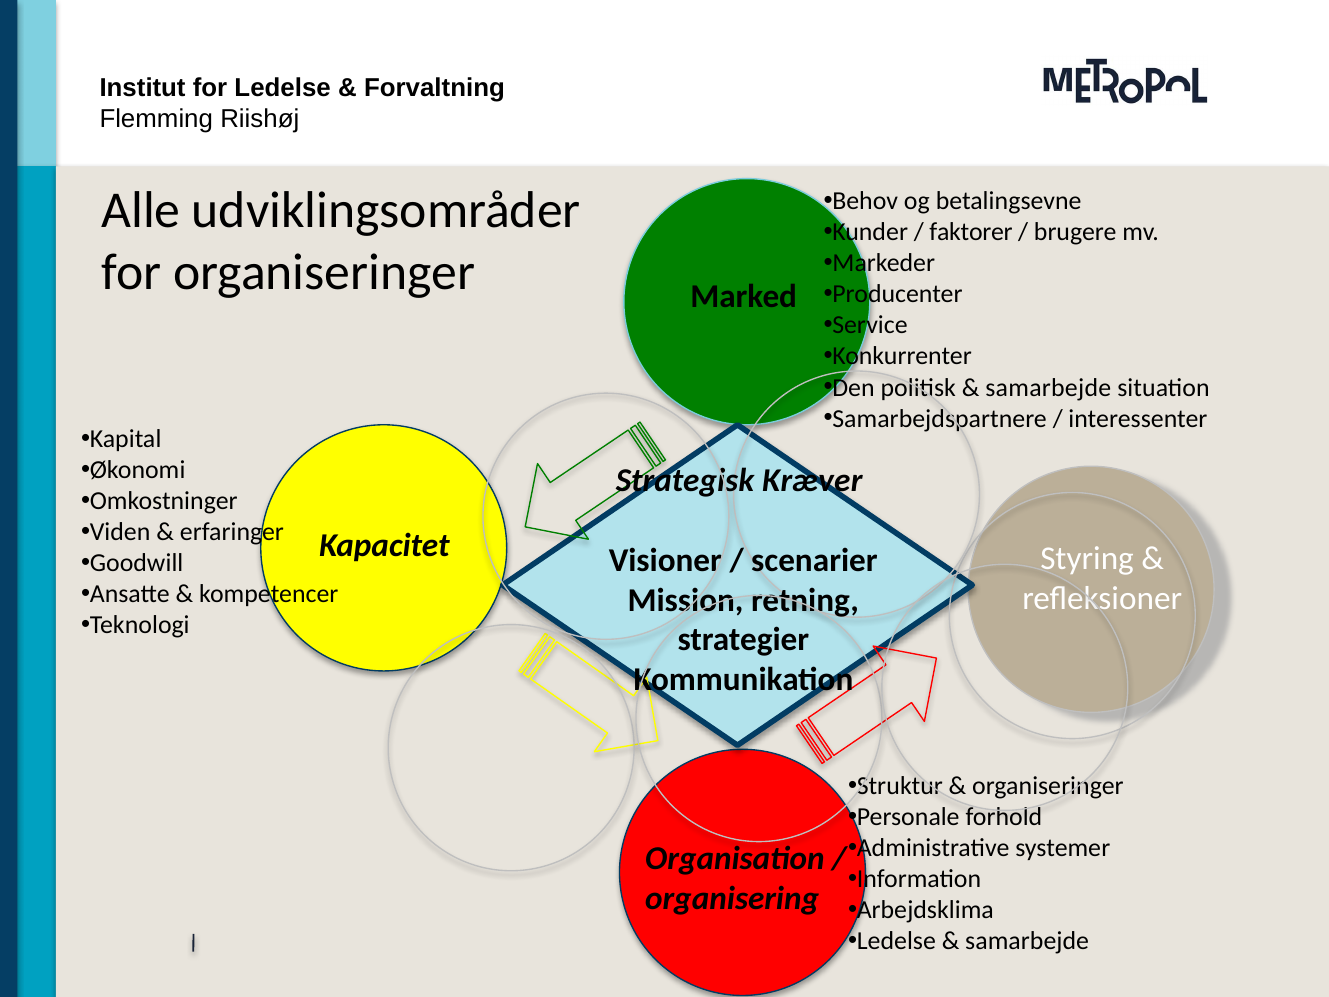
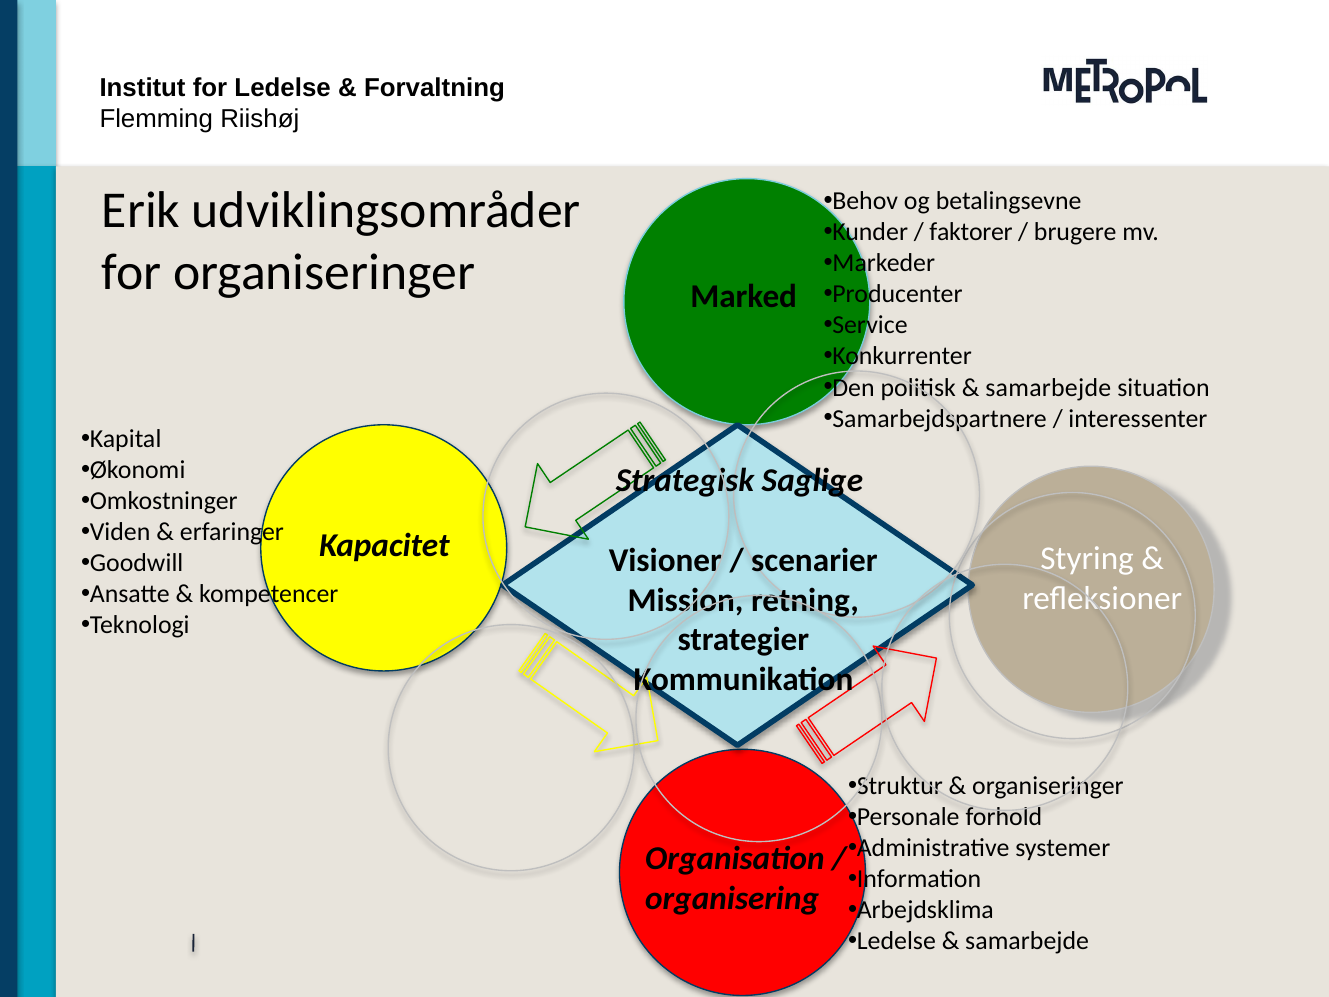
Alle: Alle -> Erik
Kræver: Kræver -> Saglige
